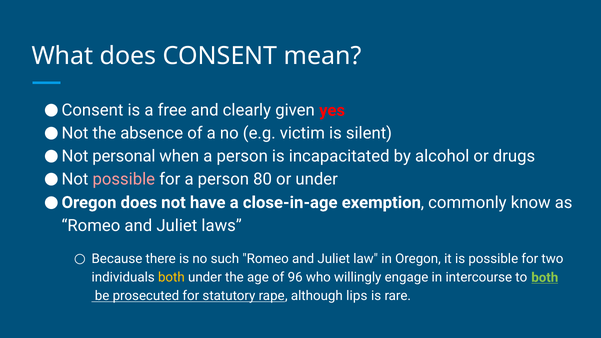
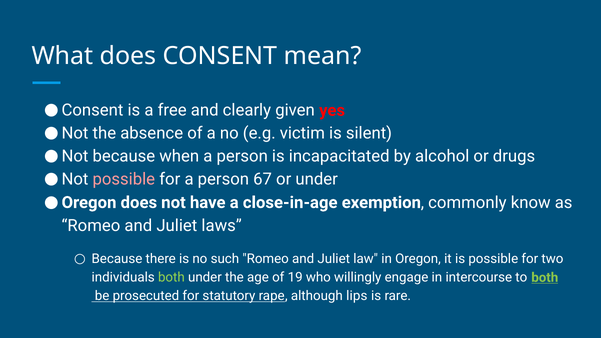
personal at (124, 156): personal -> because
80: 80 -> 67
both at (171, 278) colour: yellow -> light green
96: 96 -> 19
